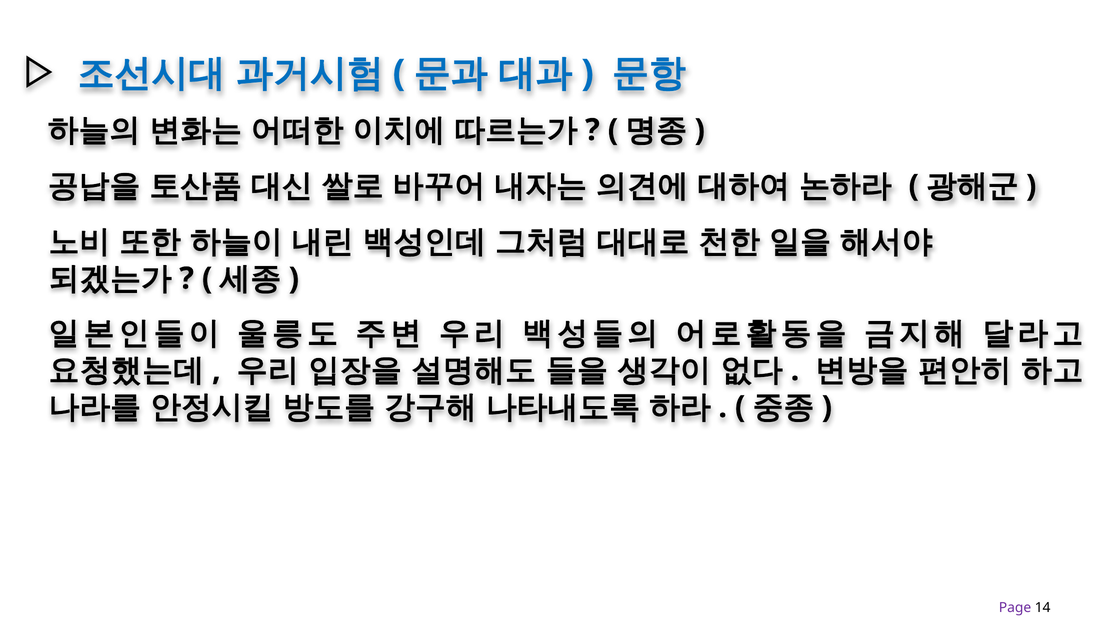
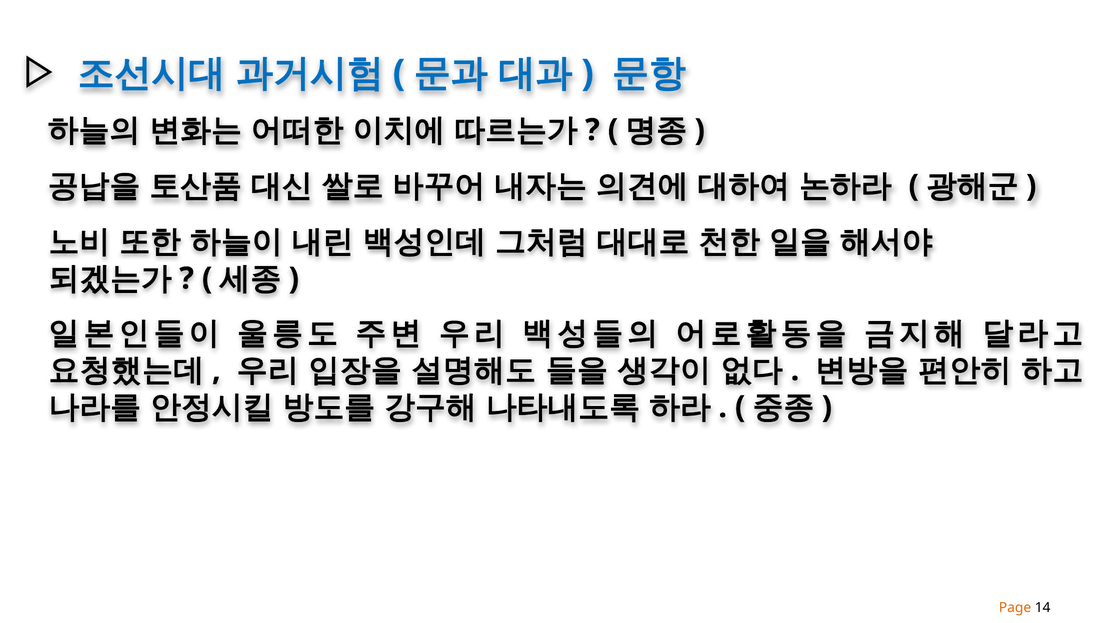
Page colour: purple -> orange
